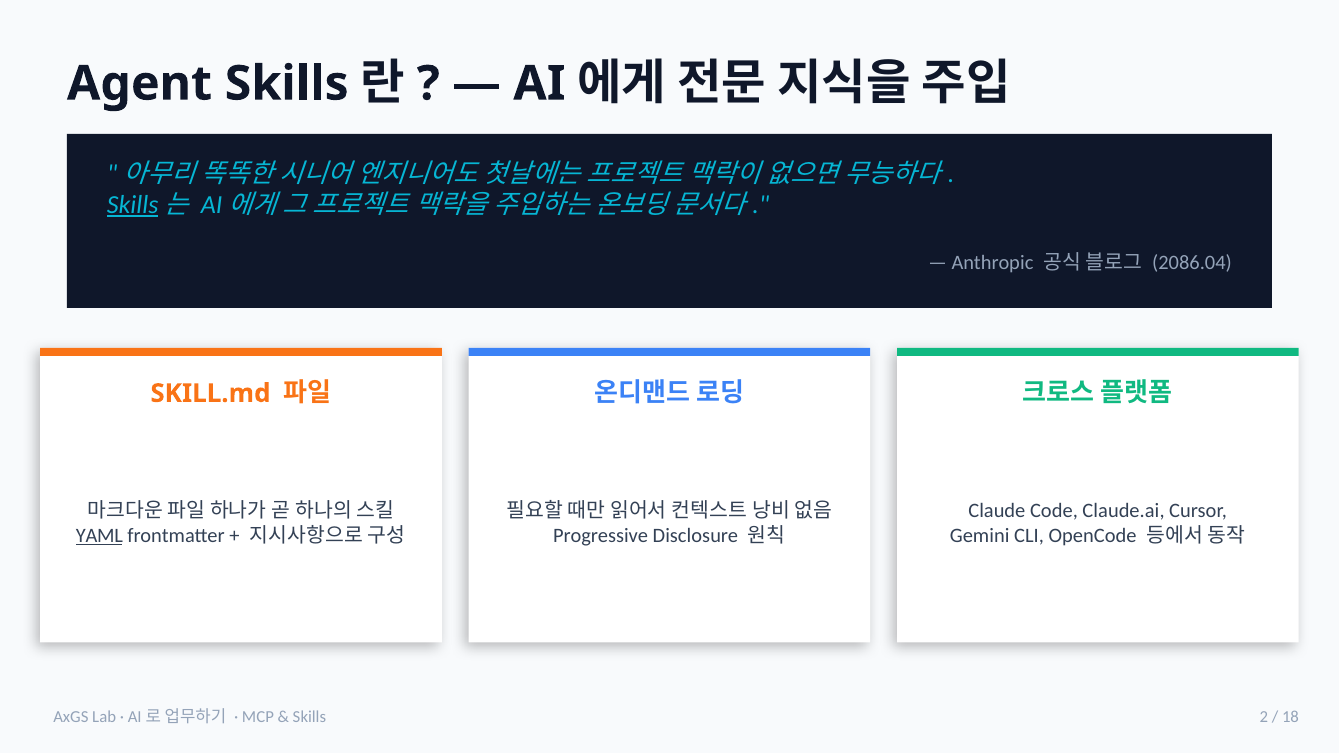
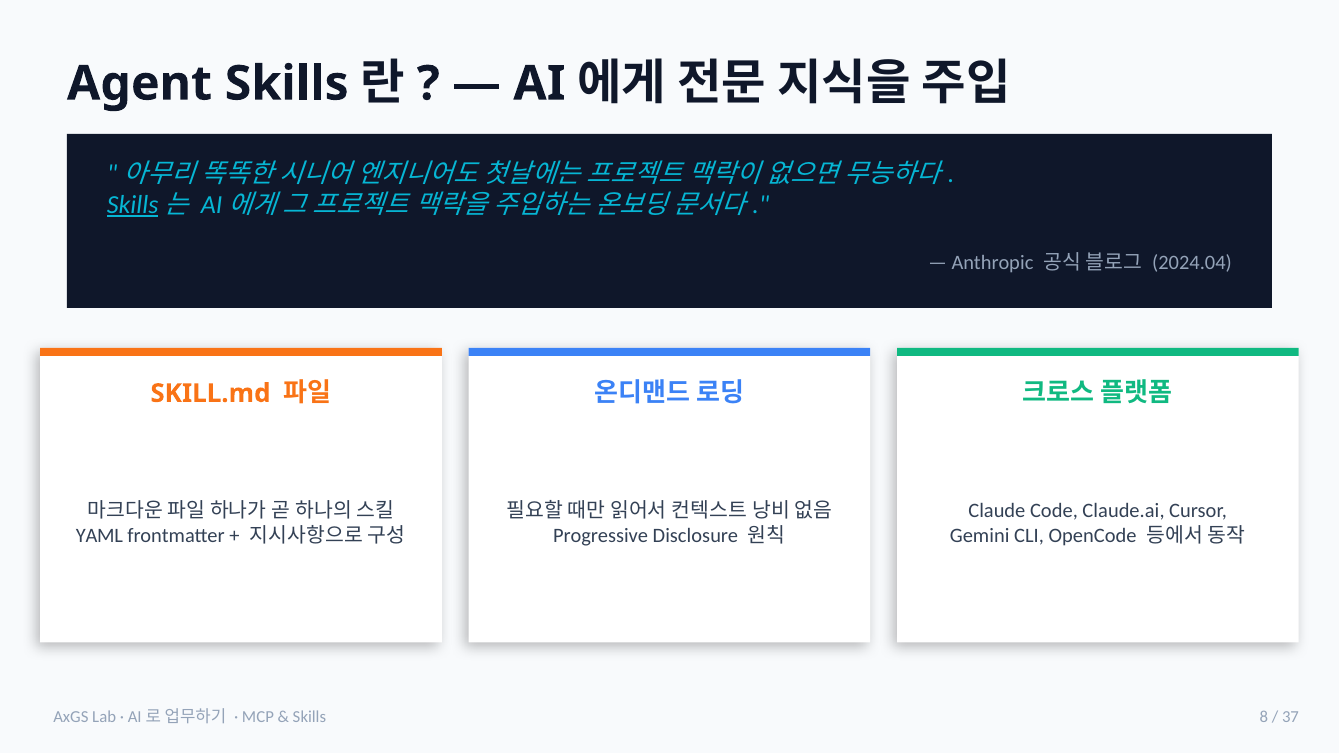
2086.04: 2086.04 -> 2024.04
YAML underline: present -> none
2: 2 -> 8
18: 18 -> 37
